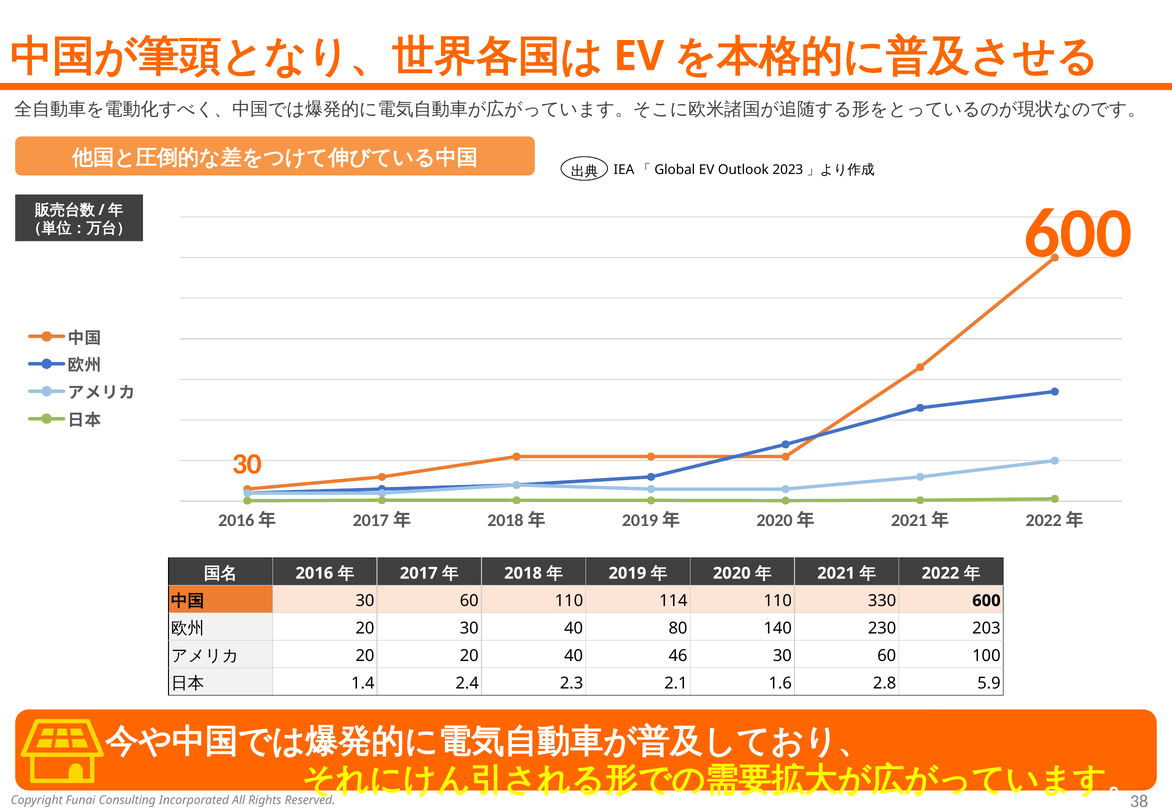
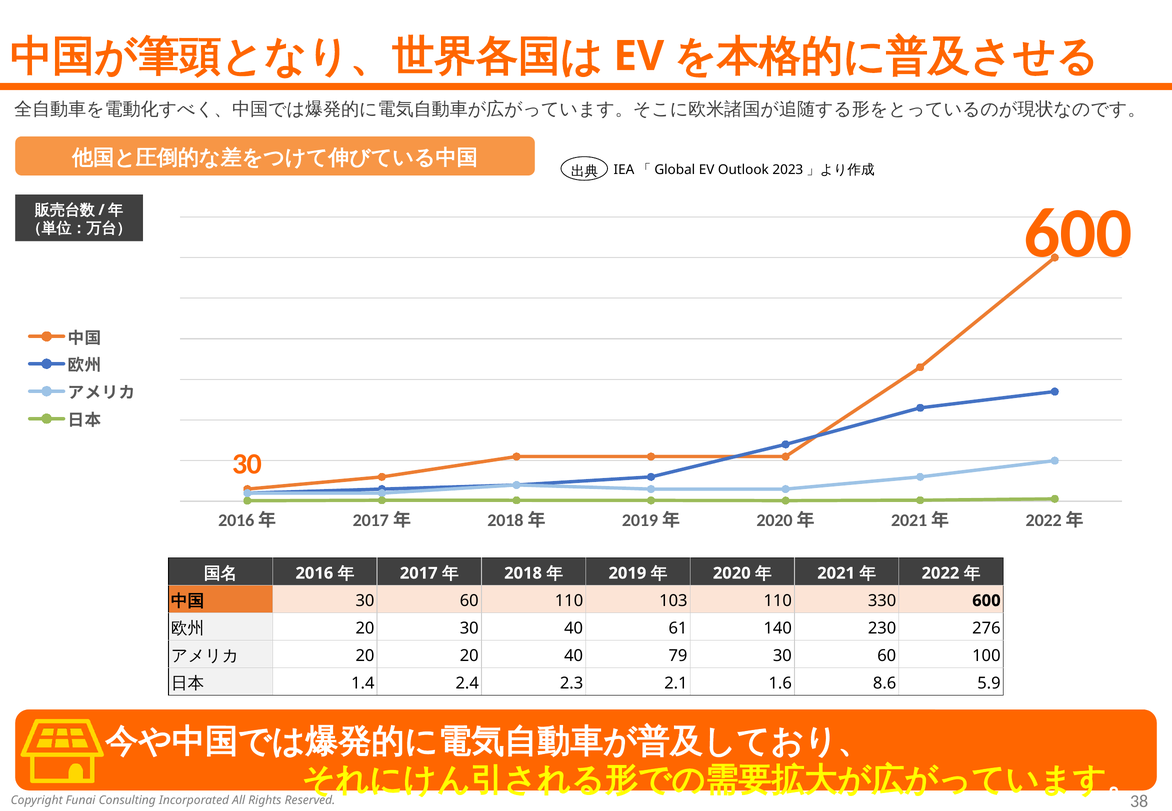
114: 114 -> 103
80: 80 -> 61
203: 203 -> 276
46: 46 -> 79
2.8: 2.8 -> 8.6
